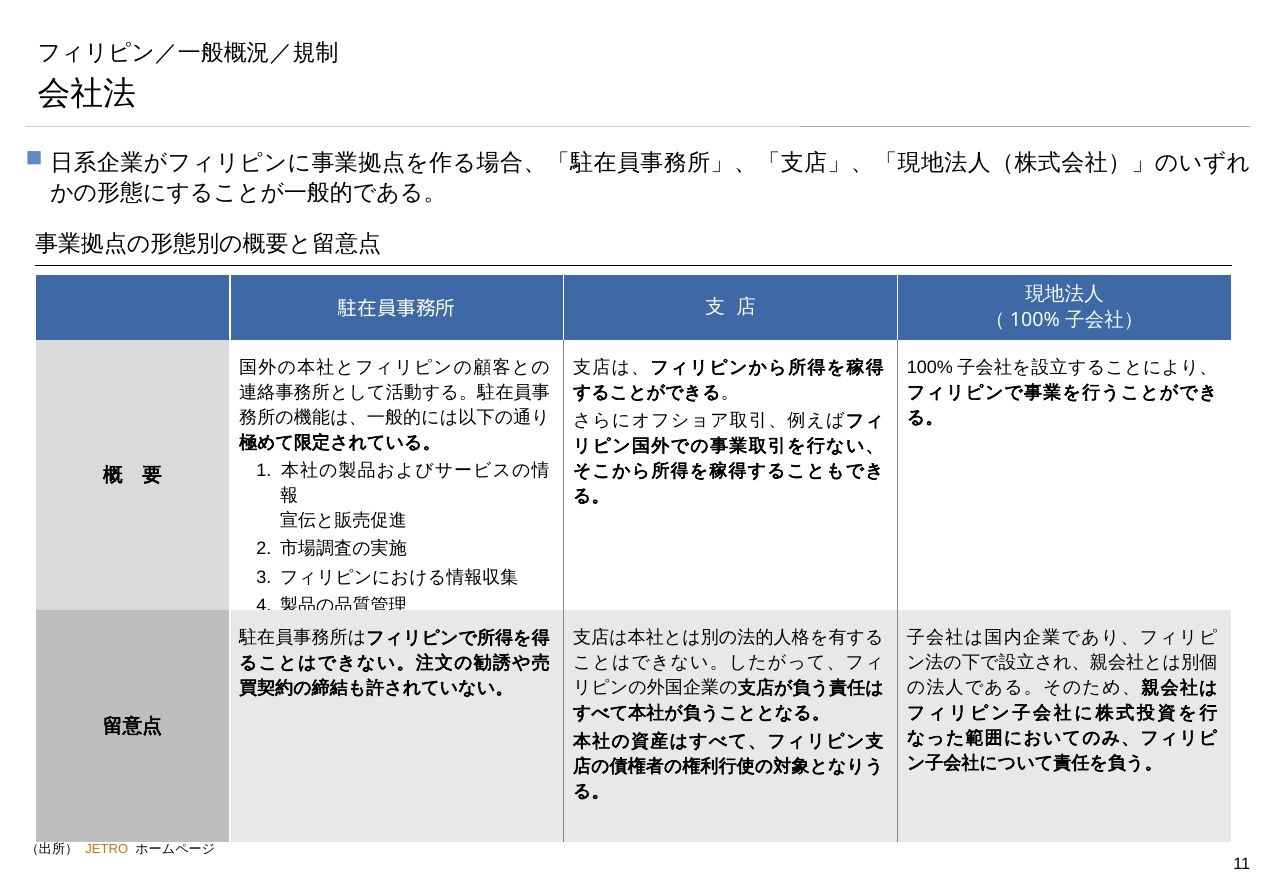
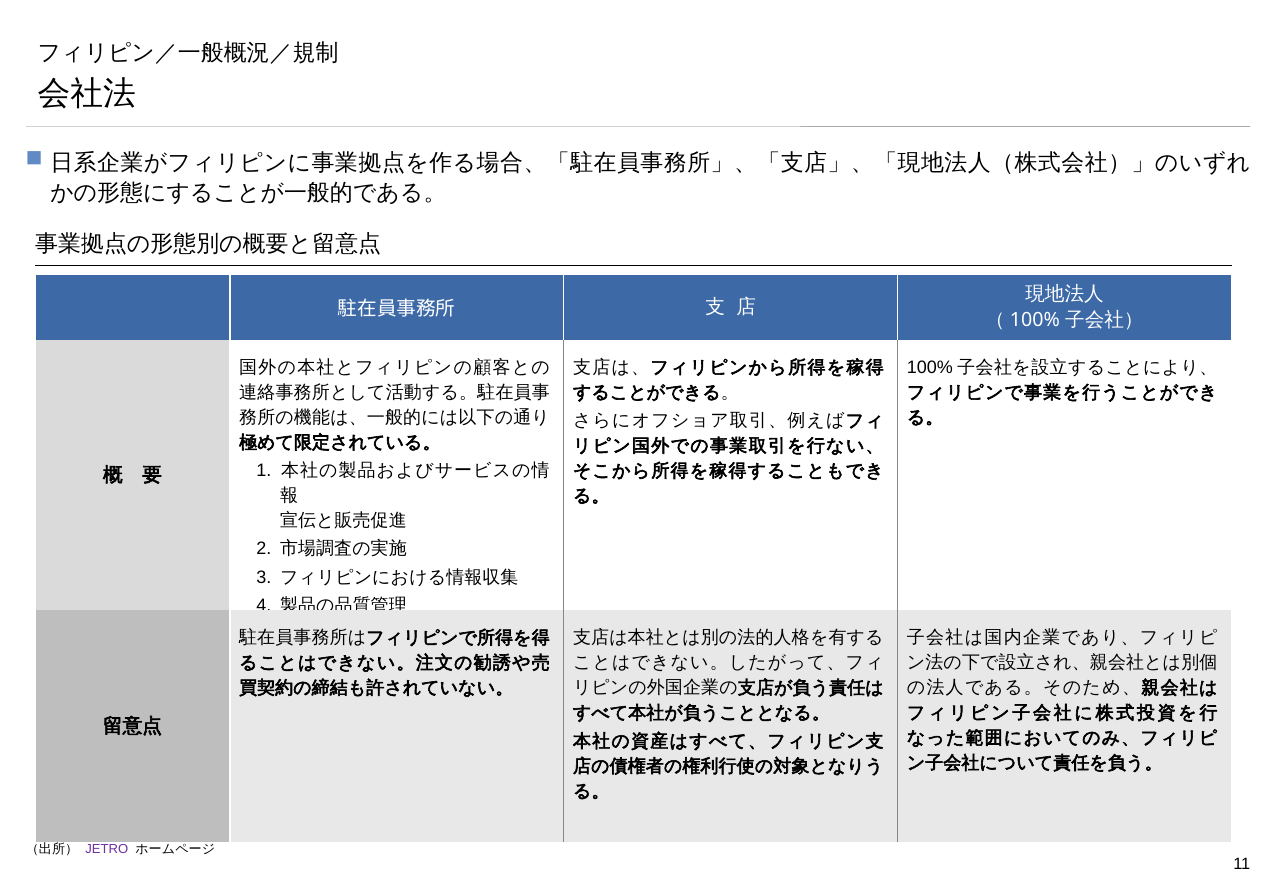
JETRO colour: orange -> purple
